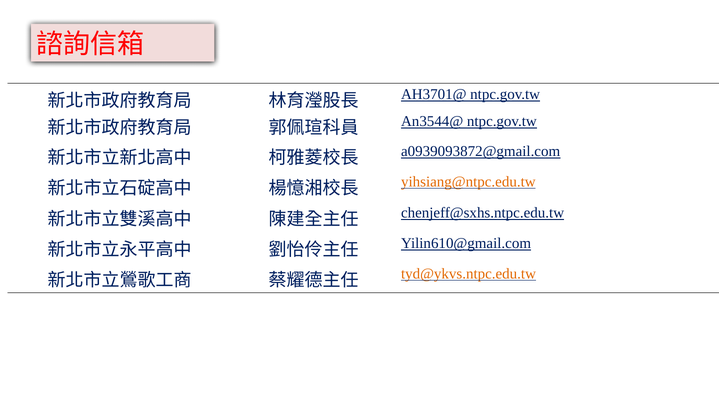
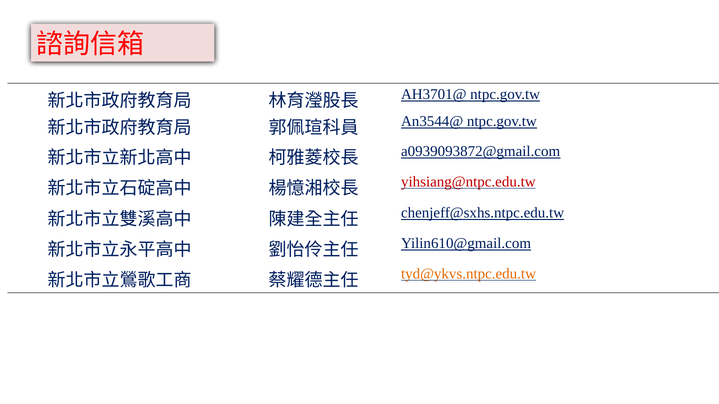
yihsiang@ntpc.edu.tw colour: orange -> red
